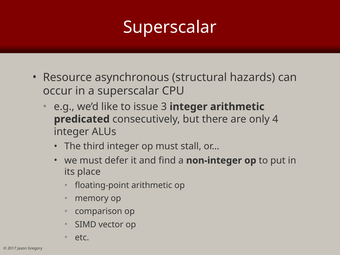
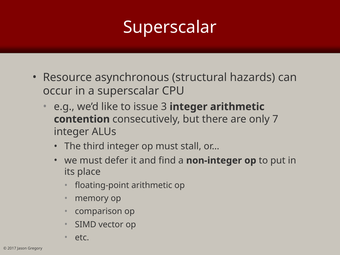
predicated: predicated -> contention
4: 4 -> 7
